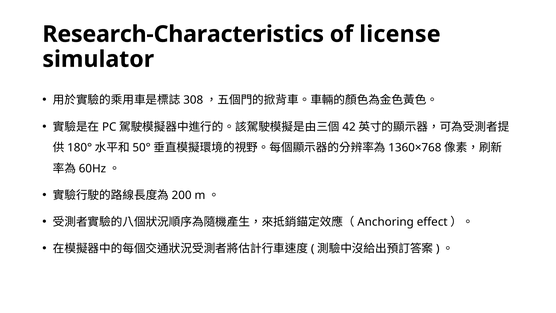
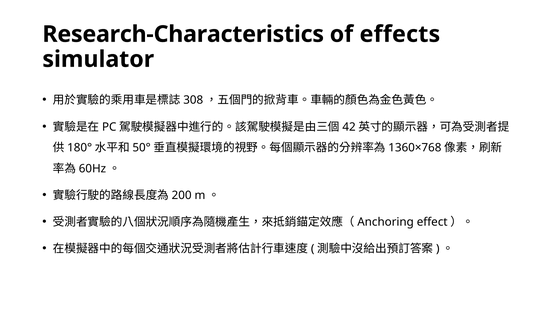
license: license -> effects
